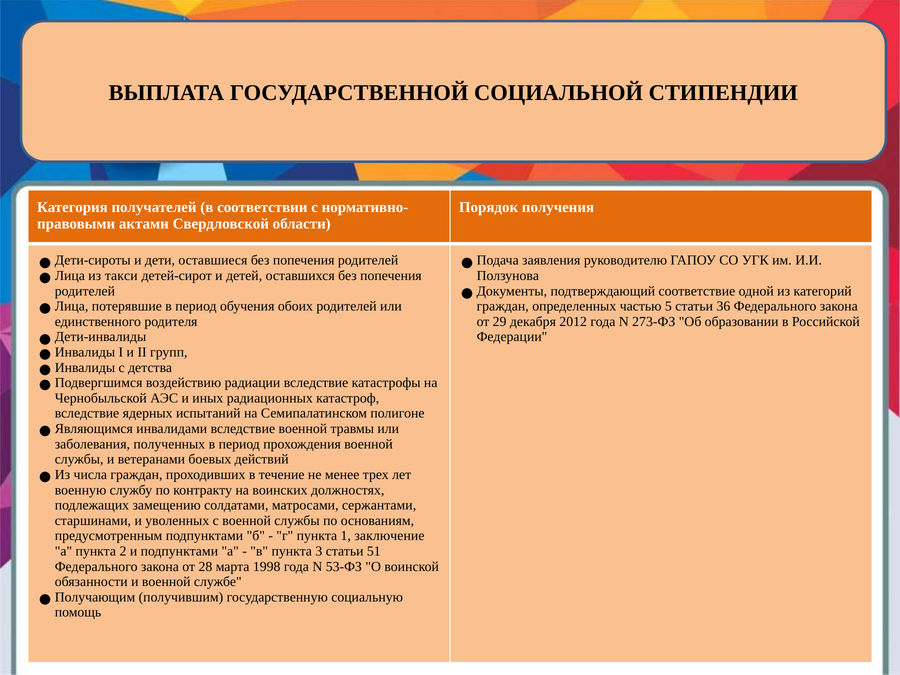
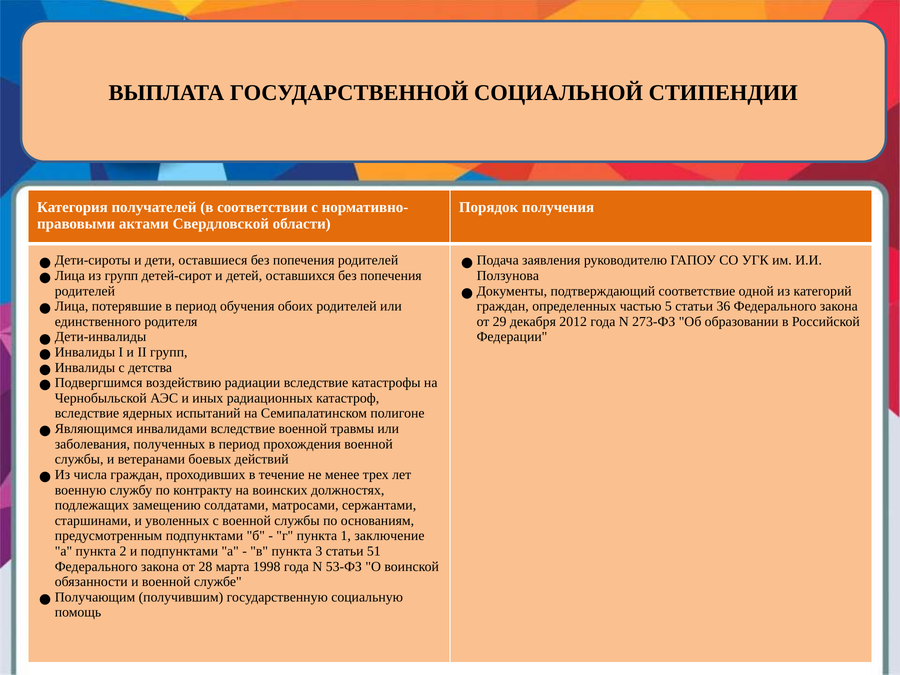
из такси: такси -> групп
